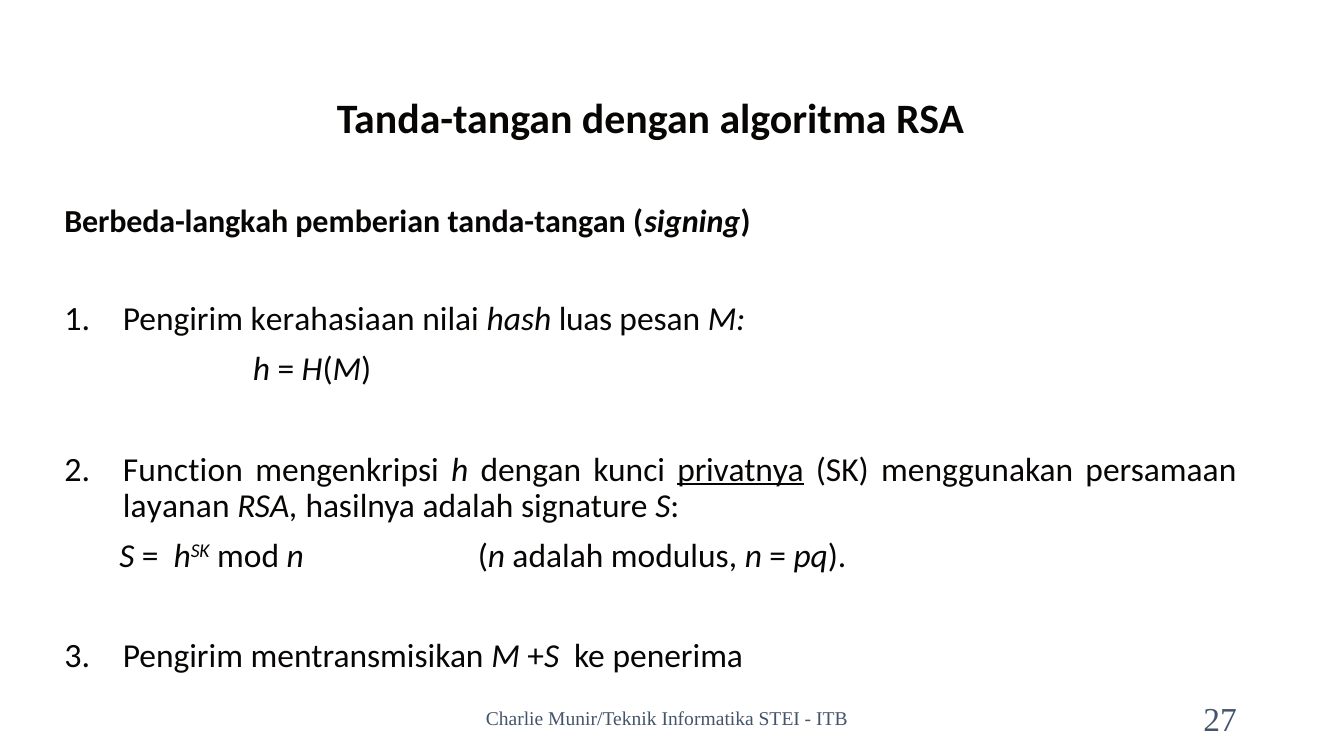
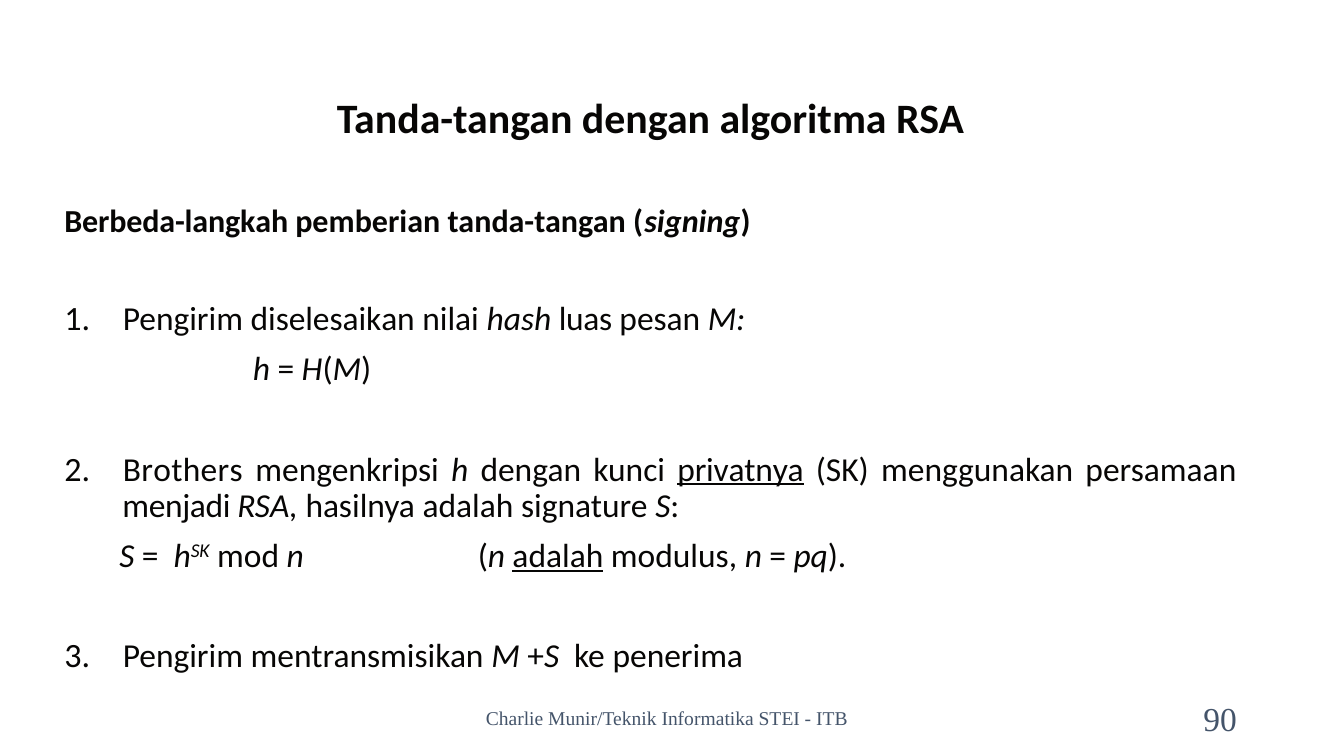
kerahasiaan: kerahasiaan -> diselesaikan
Function: Function -> Brothers
layanan: layanan -> menjadi
adalah at (558, 556) underline: none -> present
27: 27 -> 90
